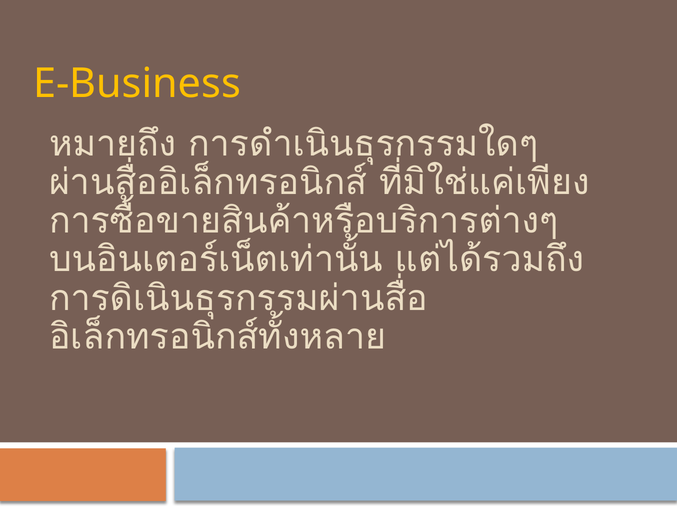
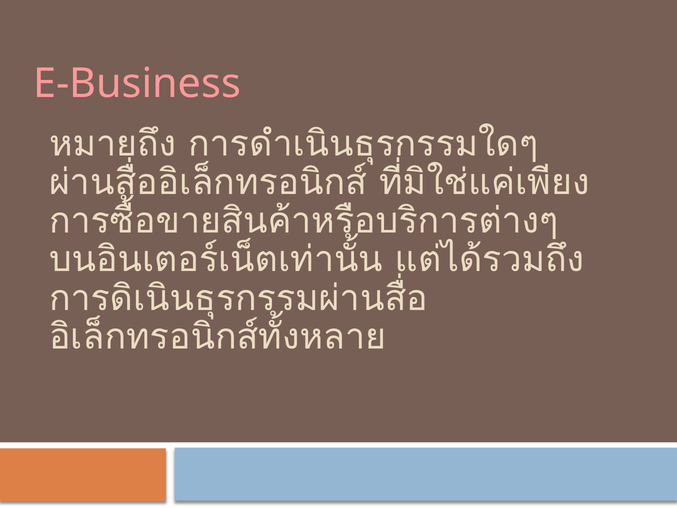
E-Business colour: yellow -> pink
